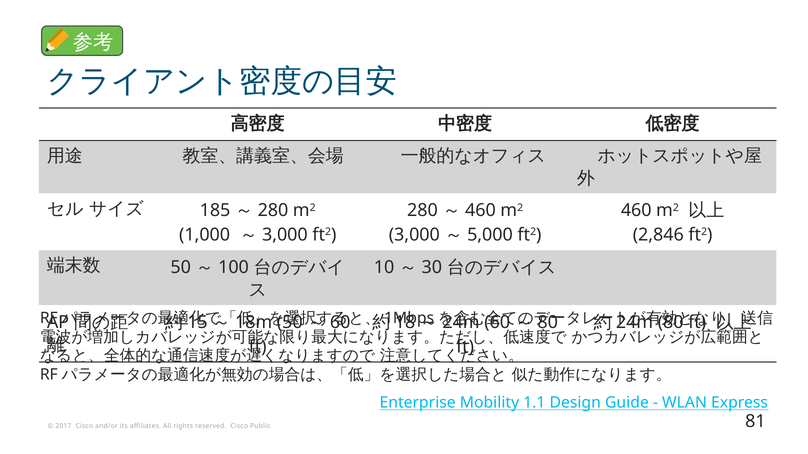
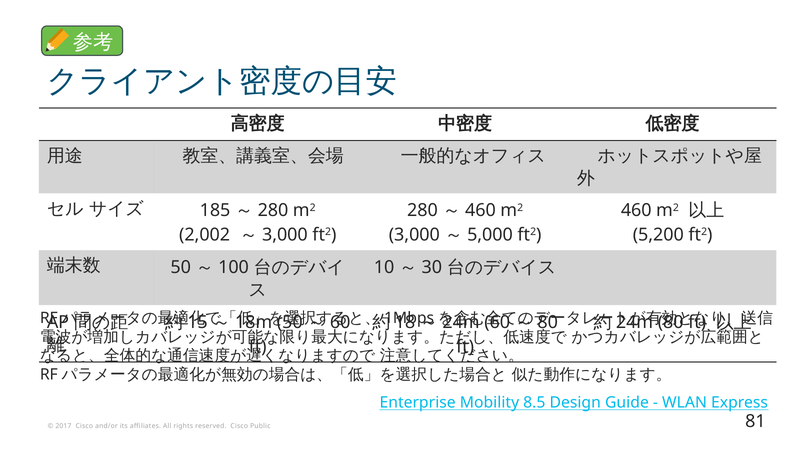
1,000: 1,000 -> 2,002
2,846: 2,846 -> 5,200
1.1: 1.1 -> 8.5
